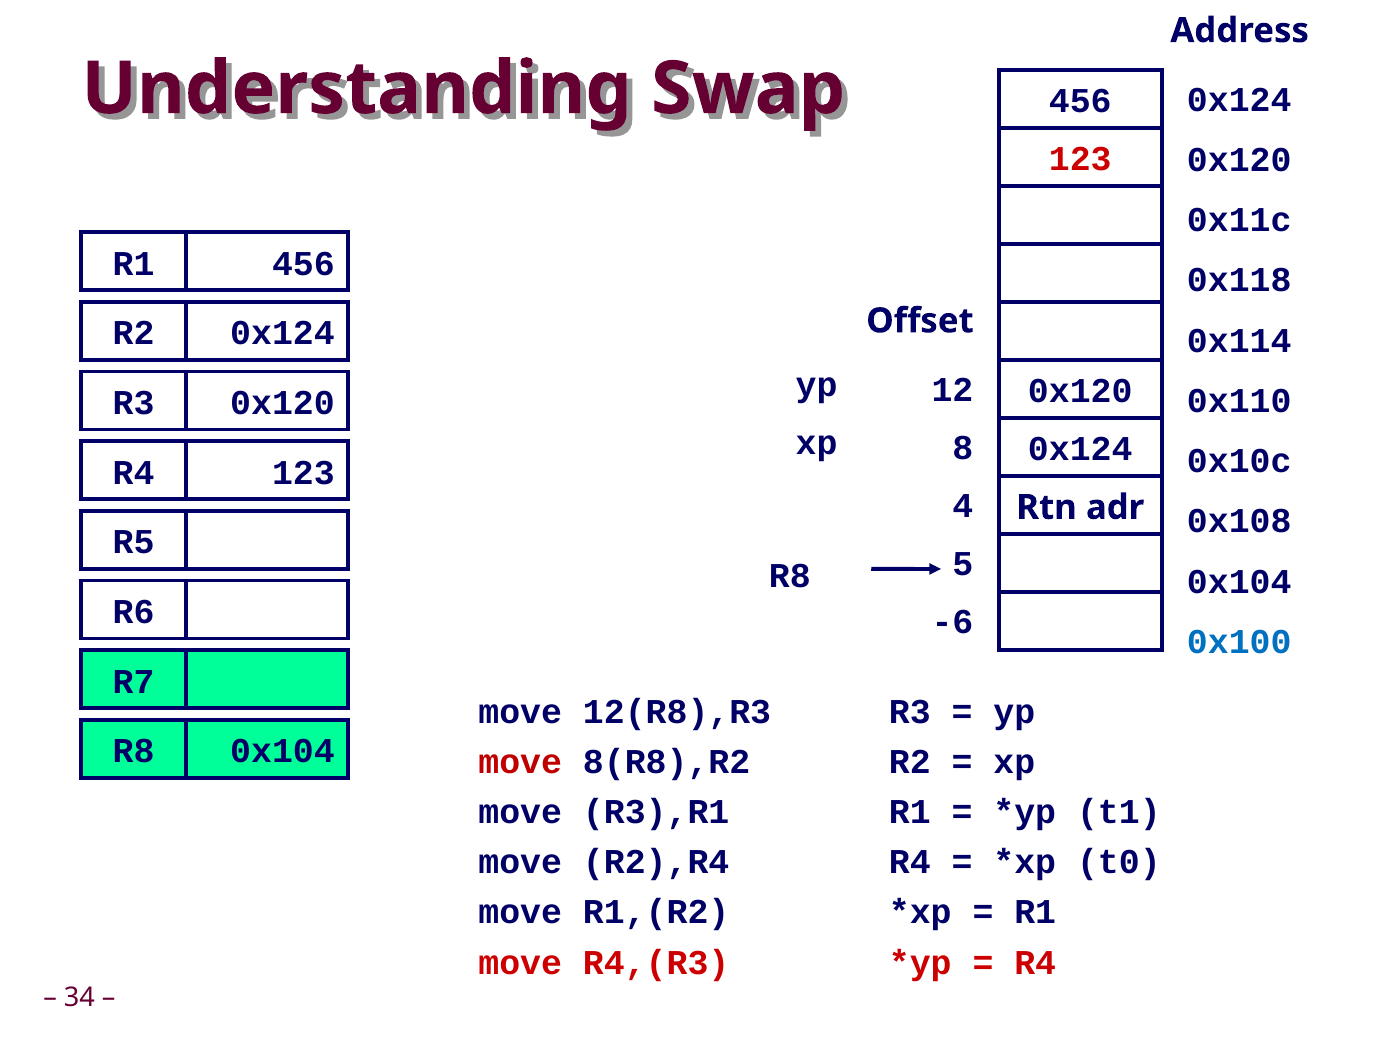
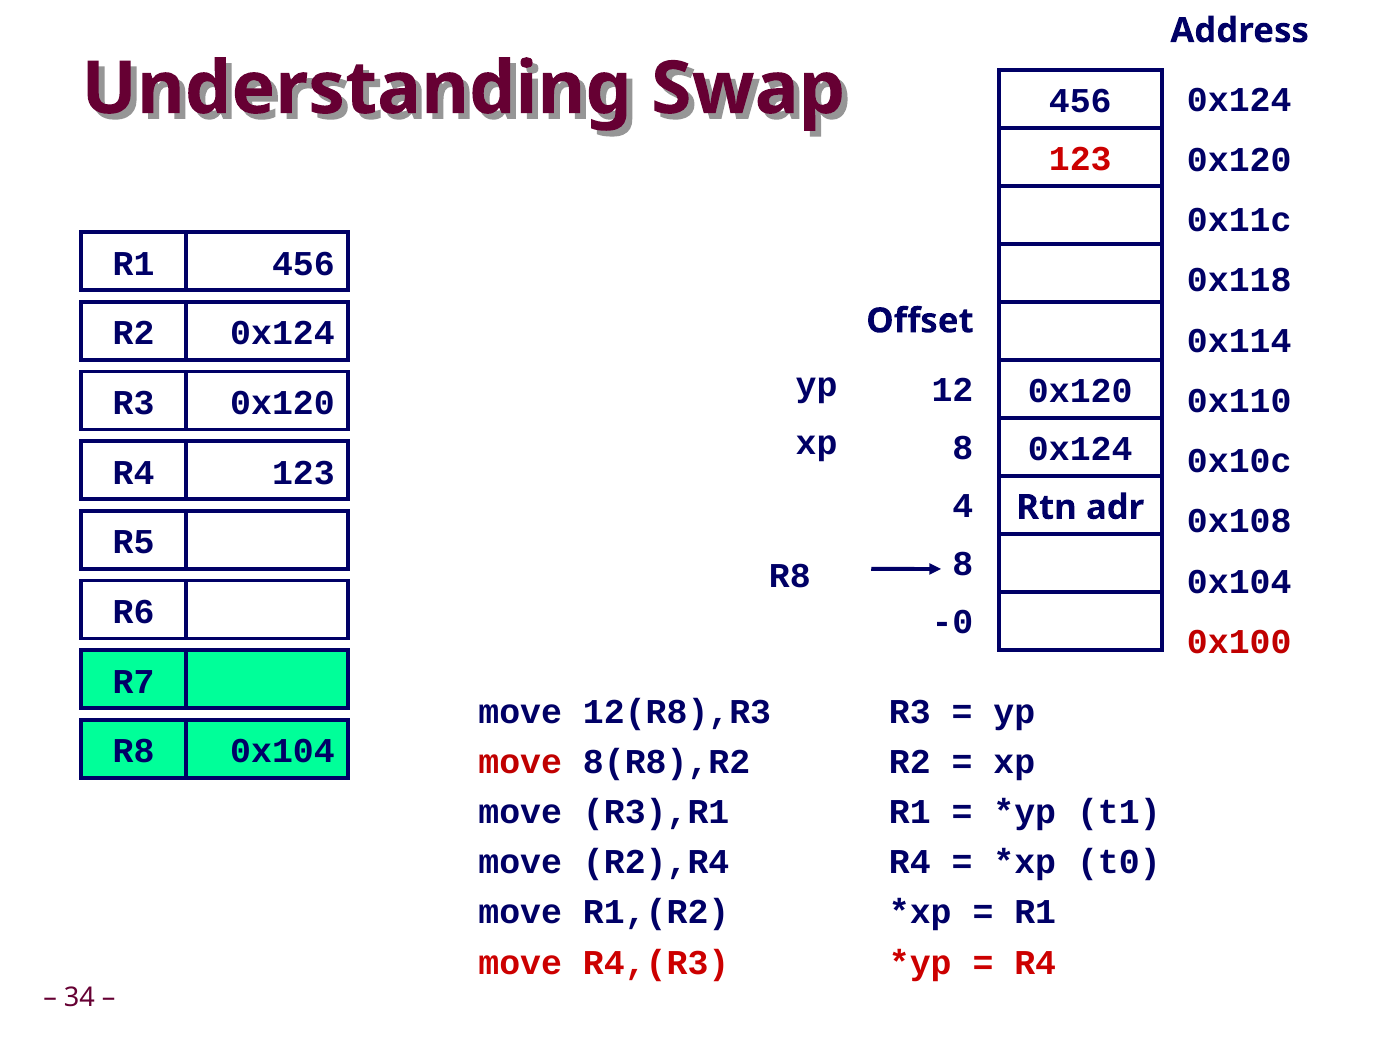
R8 5: 5 -> 8
-6: -6 -> -0
0x100 colour: blue -> red
